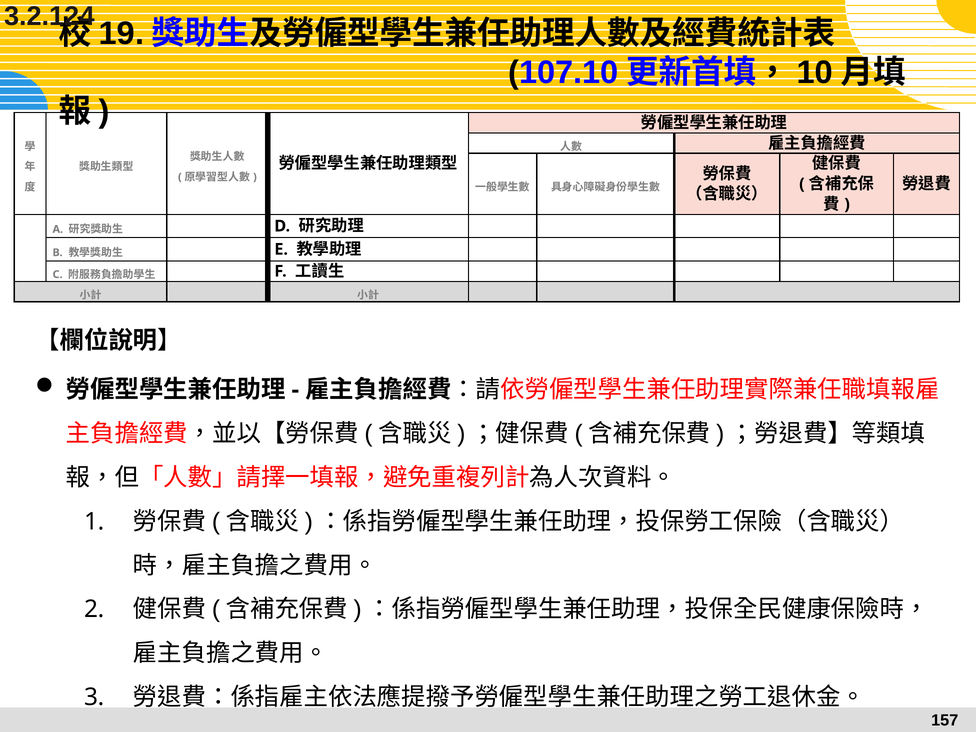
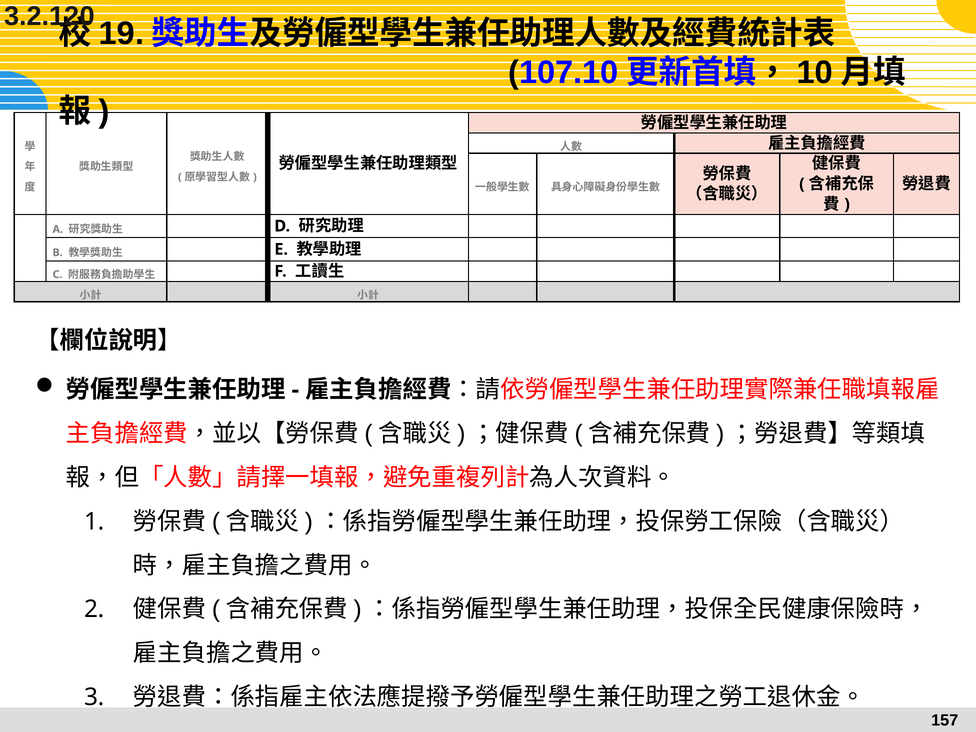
3.2.124: 3.2.124 -> 3.2.120
